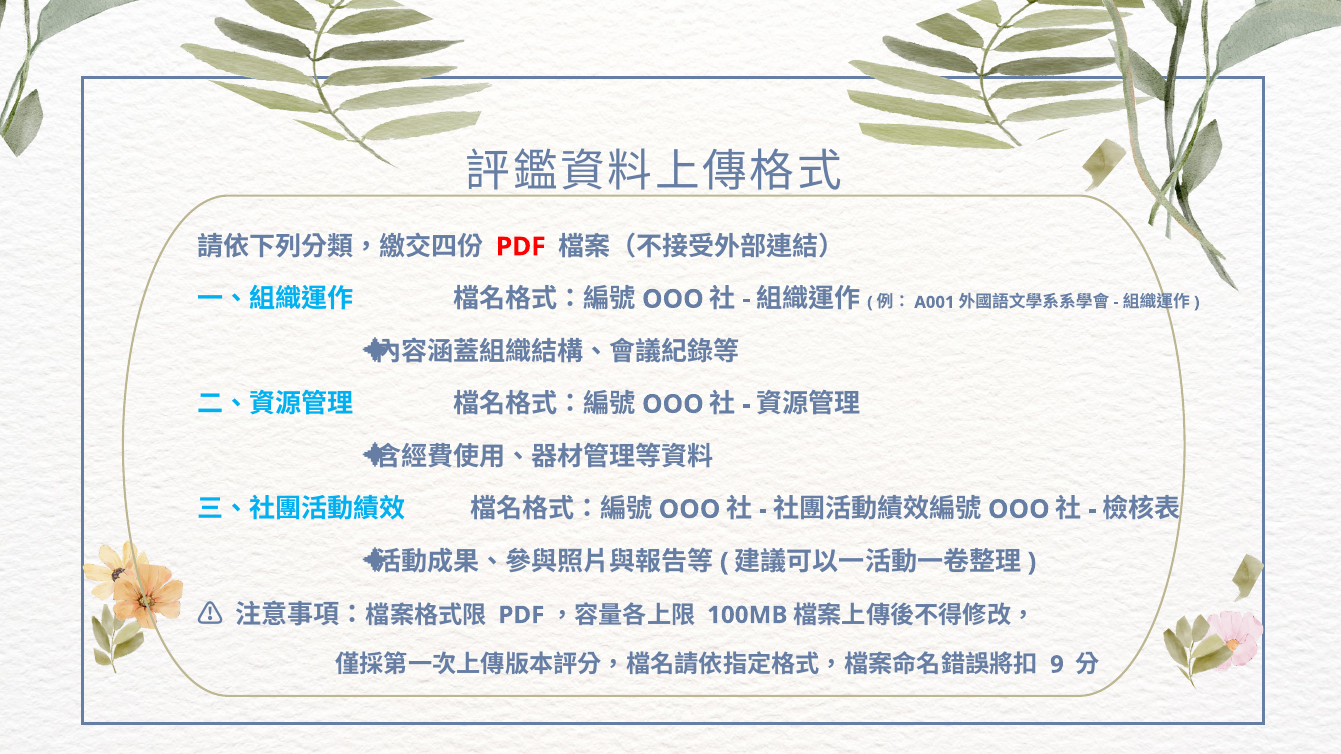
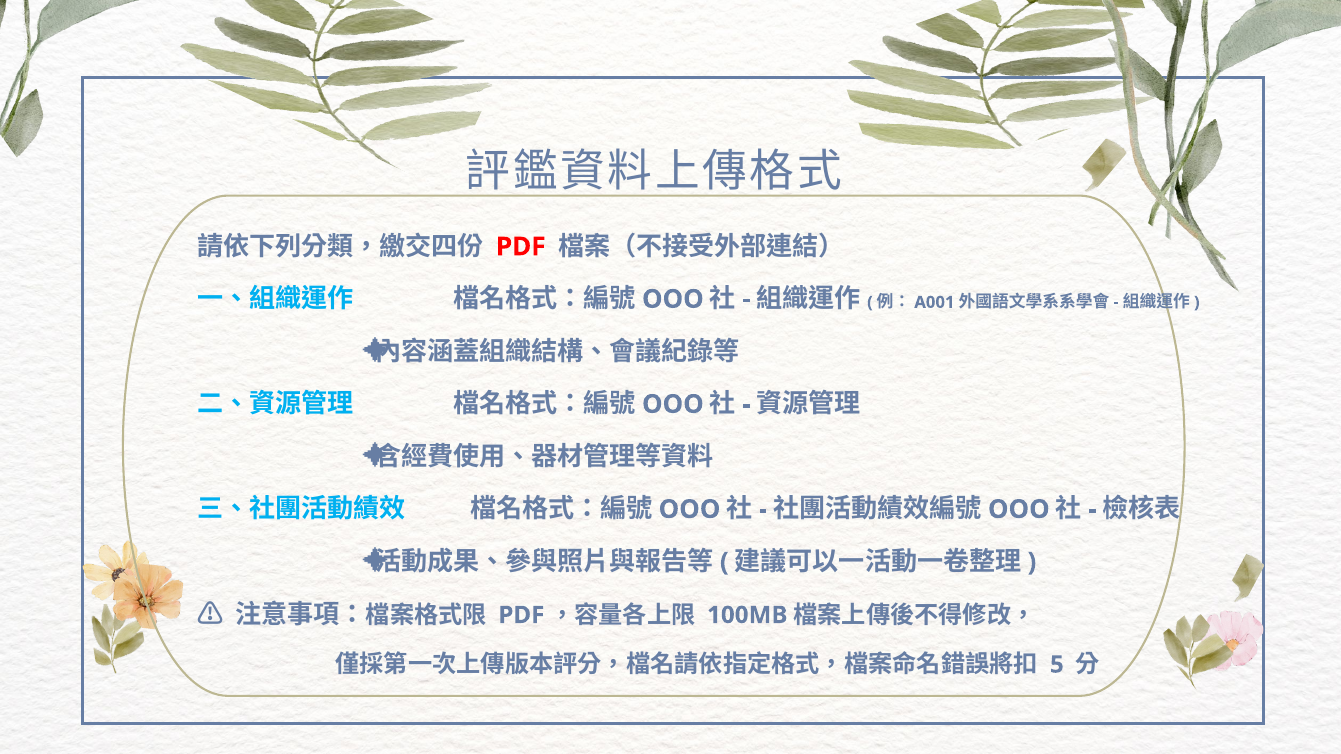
9: 9 -> 5
